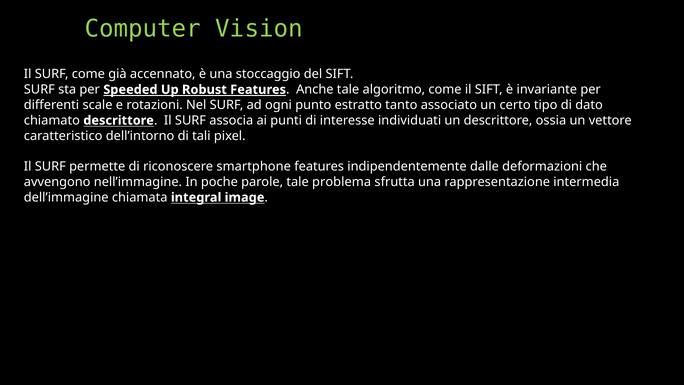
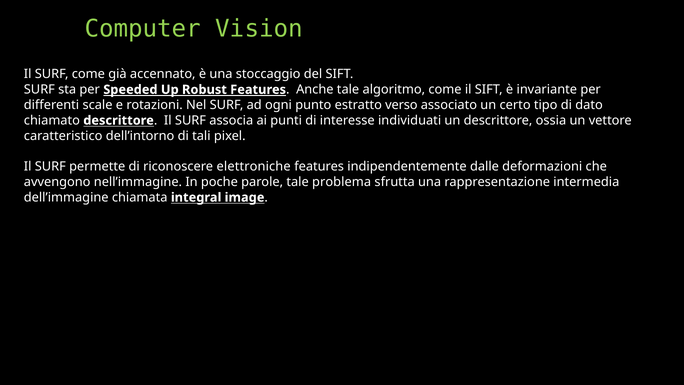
tanto: tanto -> verso
smartphone: smartphone -> elettroniche
